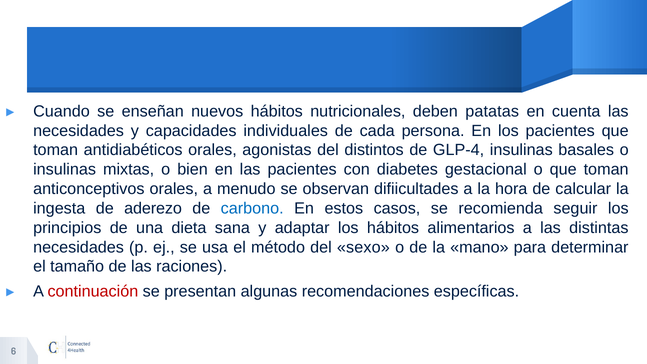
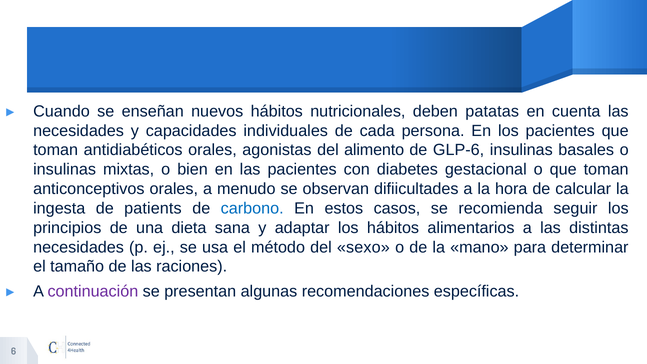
distintos: distintos -> alimento
GLP-4: GLP-4 -> GLP-6
aderezo: aderezo -> patients
continuación colour: red -> purple
